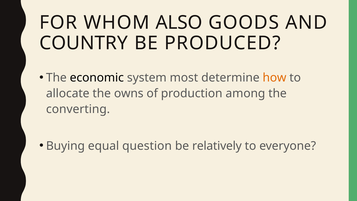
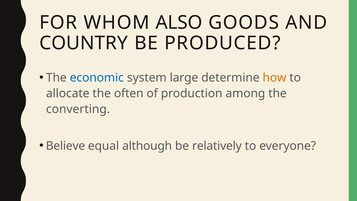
economic colour: black -> blue
most: most -> large
owns: owns -> often
Buying: Buying -> Believe
question: question -> although
